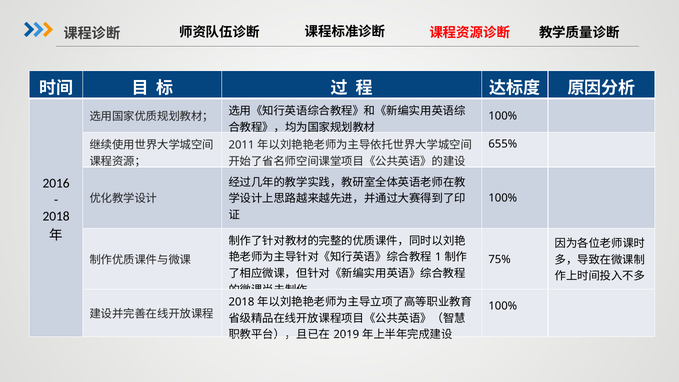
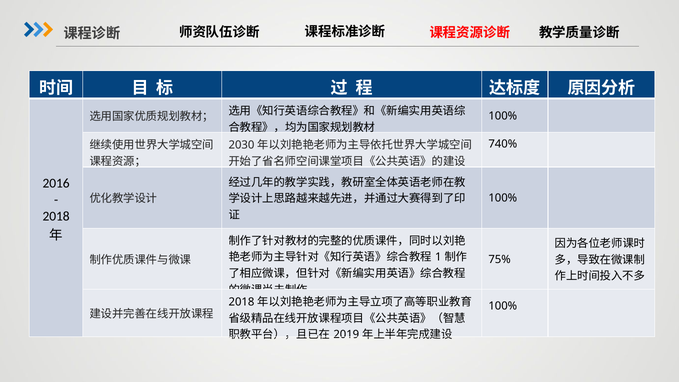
655%: 655% -> 740%
2011: 2011 -> 2030
